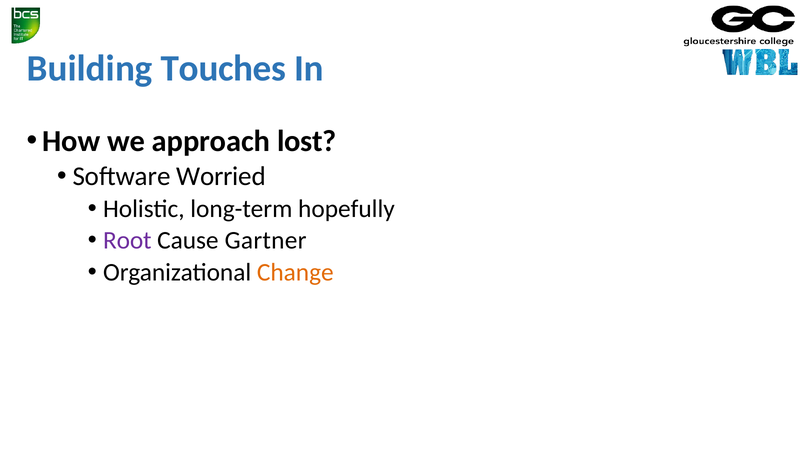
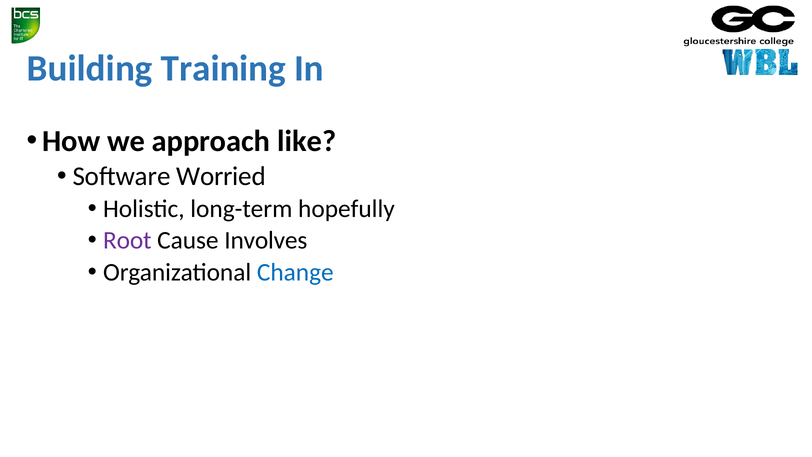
Touches: Touches -> Training
lost: lost -> like
Gartner: Gartner -> Involves
Change colour: orange -> blue
